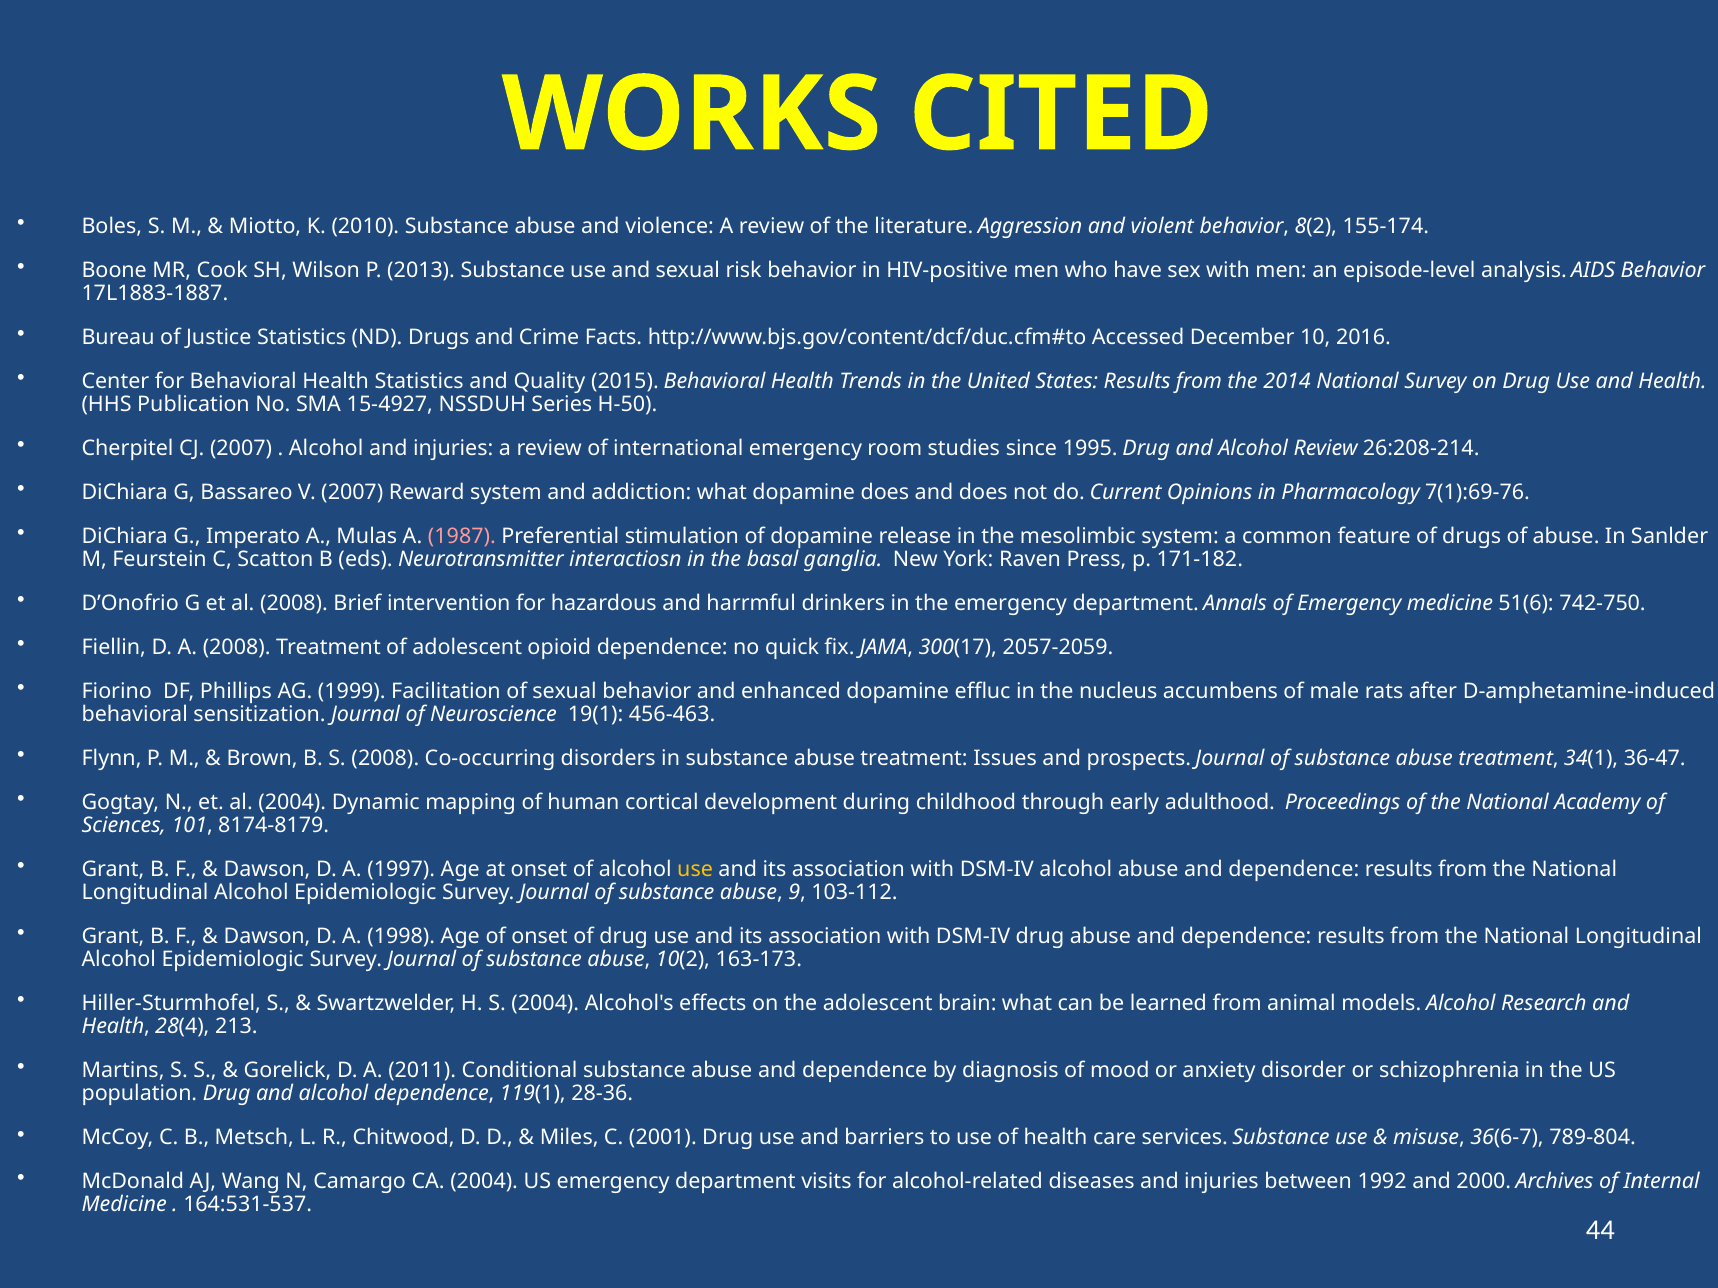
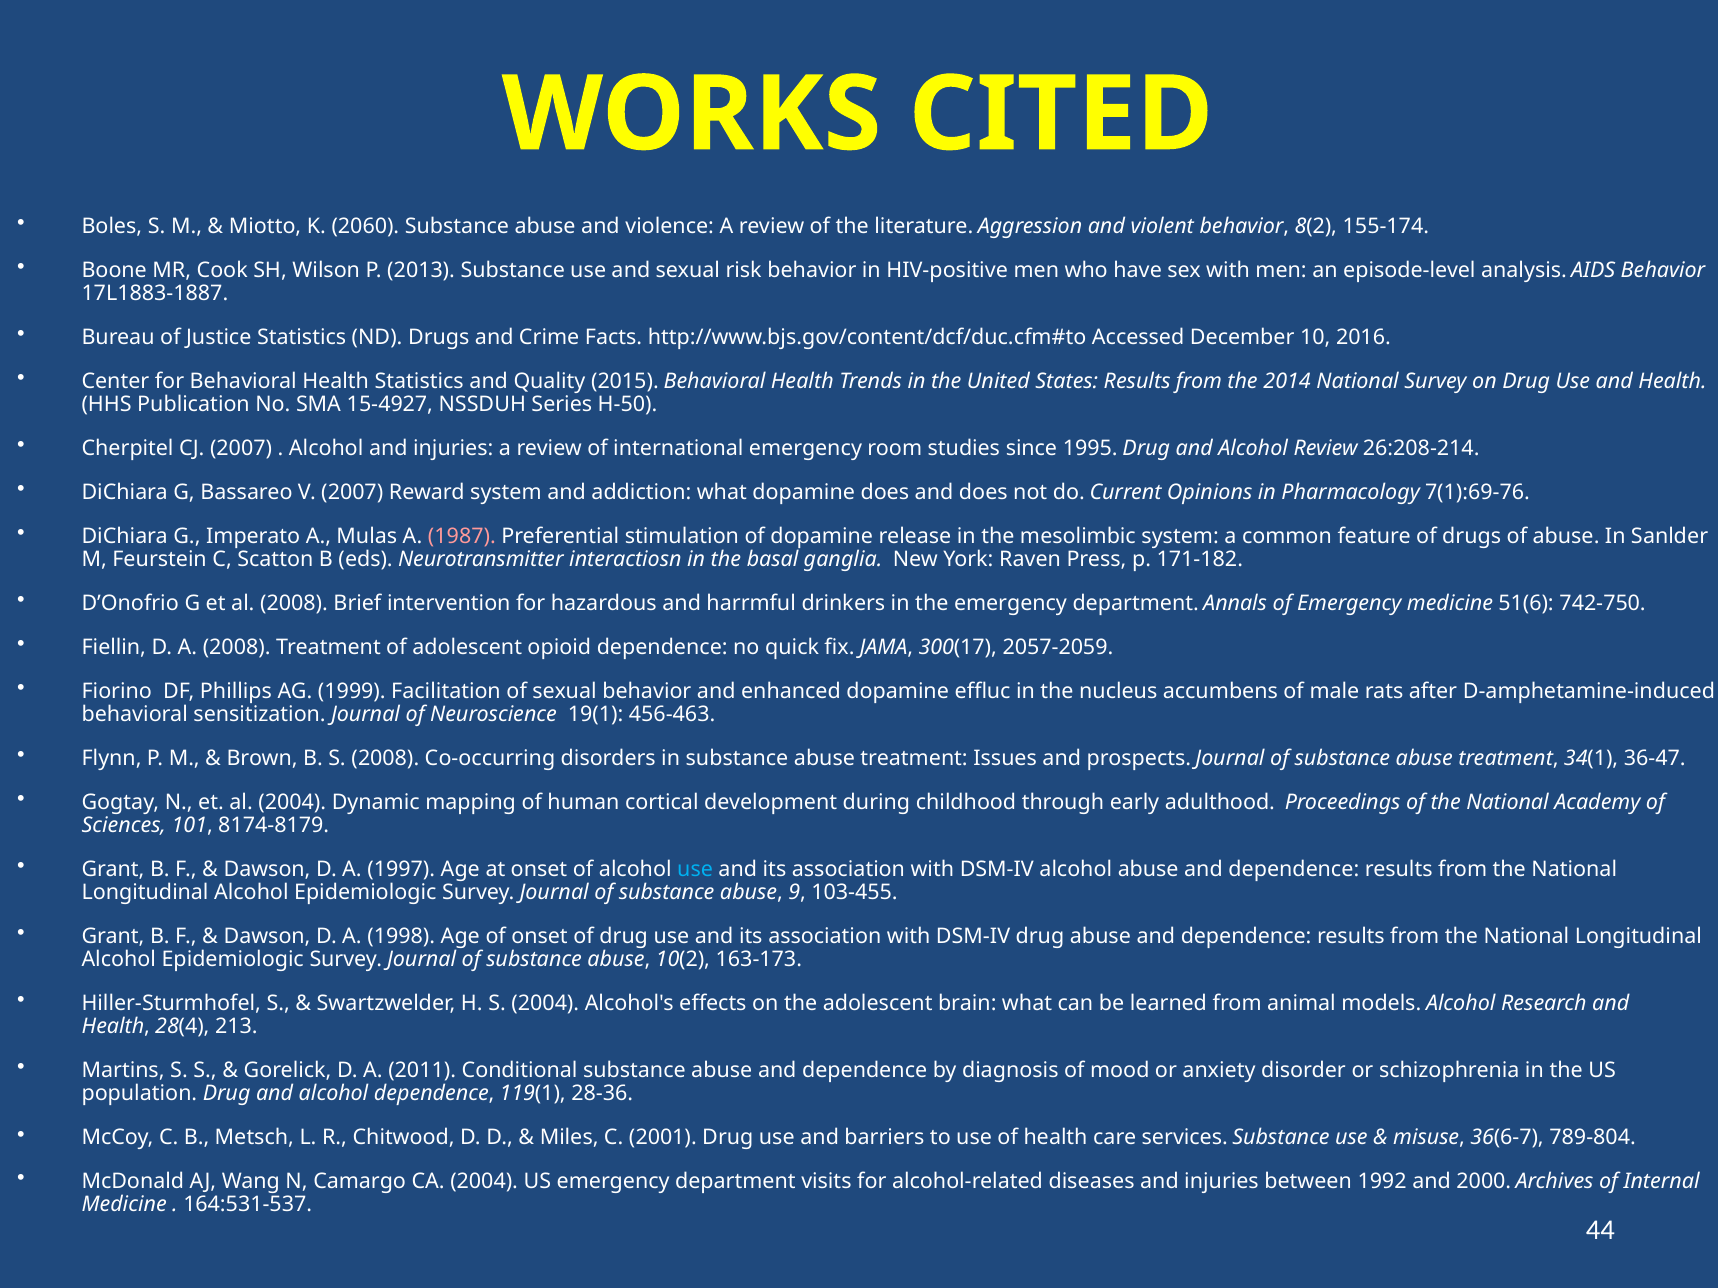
2010: 2010 -> 2060
use at (695, 869) colour: yellow -> light blue
103-112: 103-112 -> 103-455
